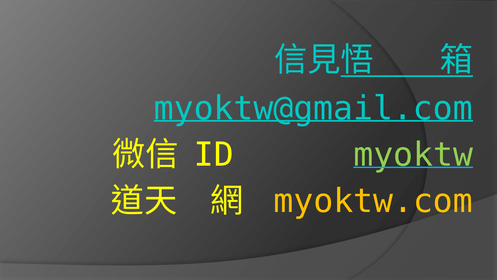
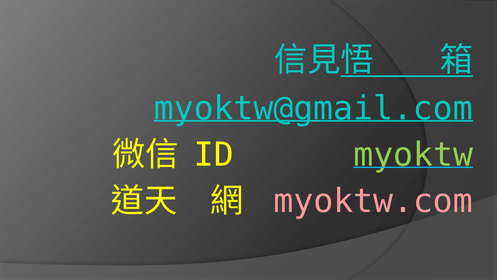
myoktw.com colour: yellow -> pink
